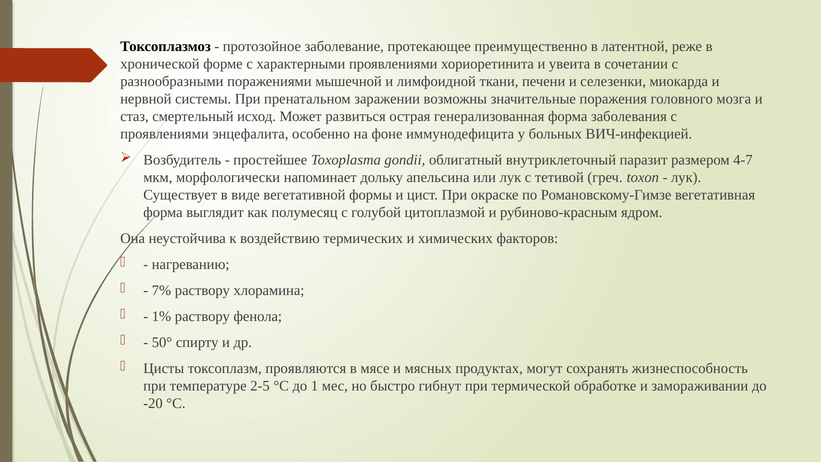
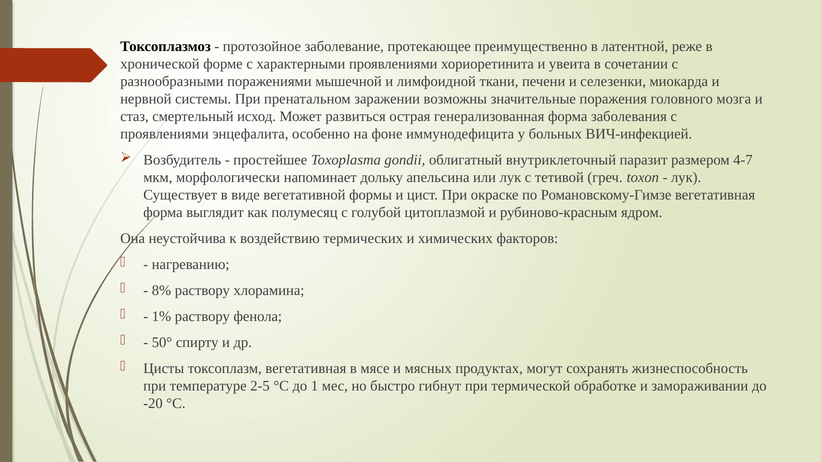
7%: 7% -> 8%
токсоплазм проявляются: проявляются -> вегетативная
